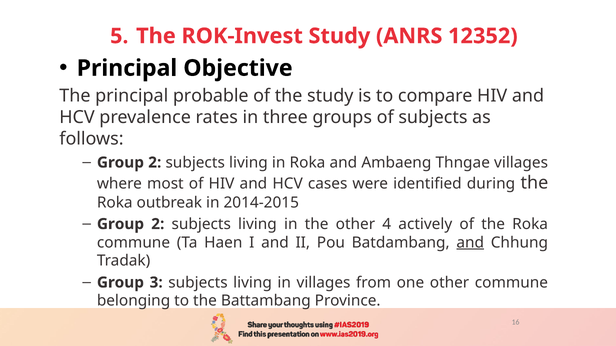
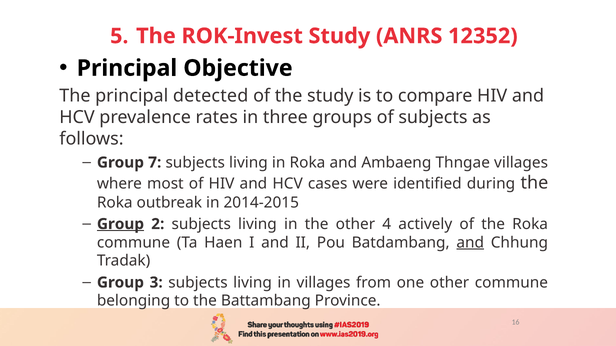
probable: probable -> detected
2 at (155, 163): 2 -> 7
Group at (120, 224) underline: none -> present
